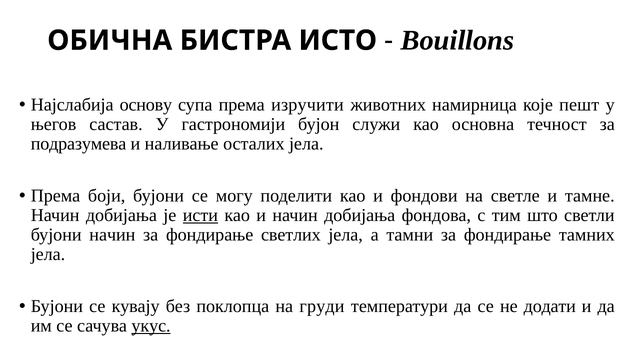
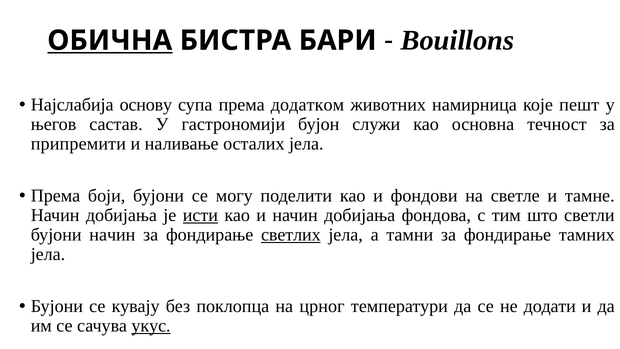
ОБИЧНА underline: none -> present
ИСТО: ИСТО -> БАРИ
изручити: изручити -> додатком
подразумева: подразумева -> припремити
светлих underline: none -> present
груди: груди -> црног
